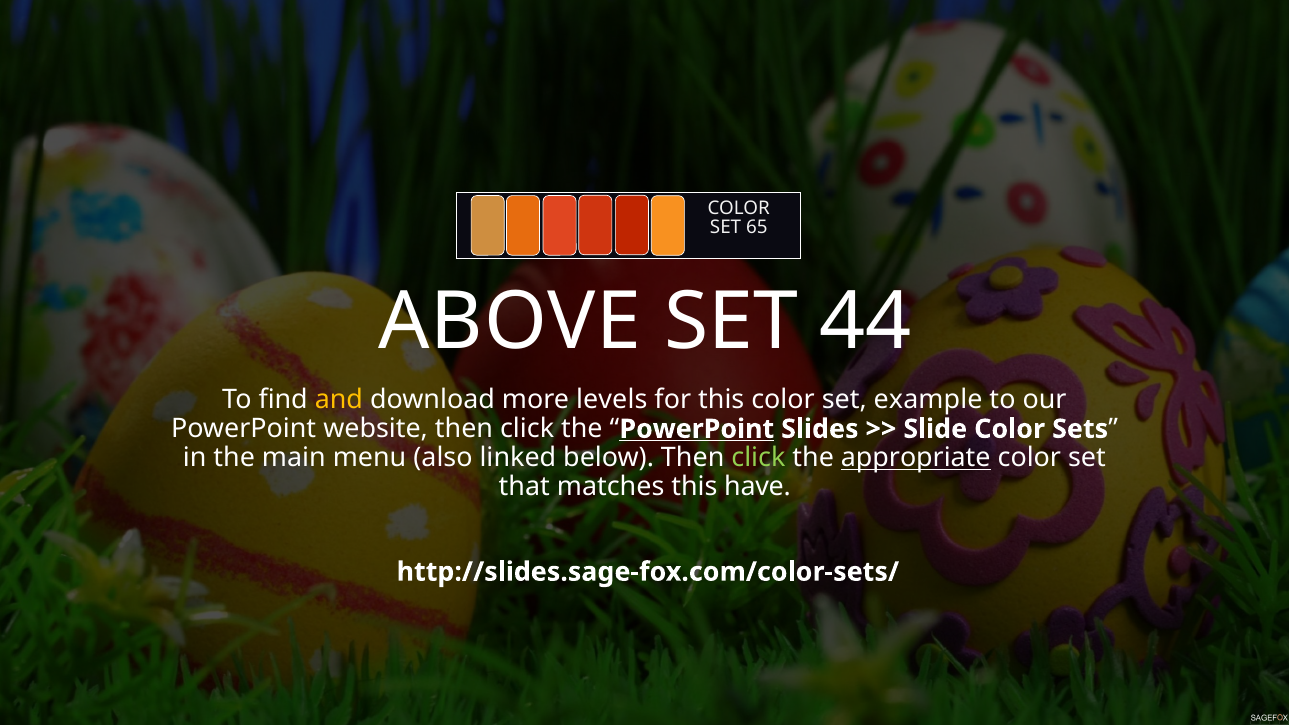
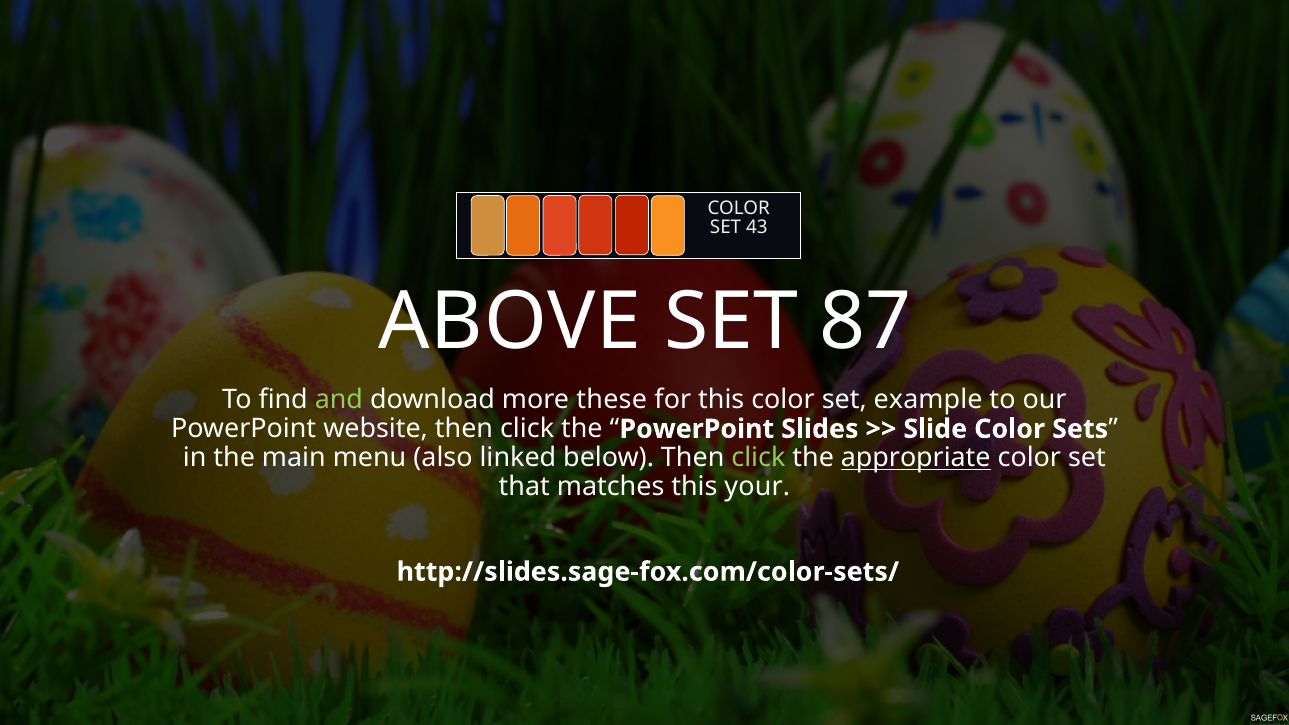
65: 65 -> 43
44: 44 -> 87
and colour: yellow -> light green
levels: levels -> these
PowerPoint at (697, 429) underline: present -> none
have: have -> your
